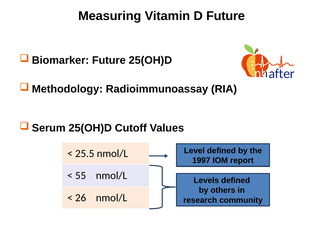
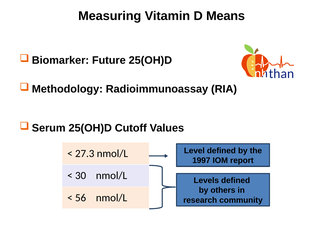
D Future: Future -> Means
after: after -> than
25.5: 25.5 -> 27.3
55: 55 -> 30
26: 26 -> 56
